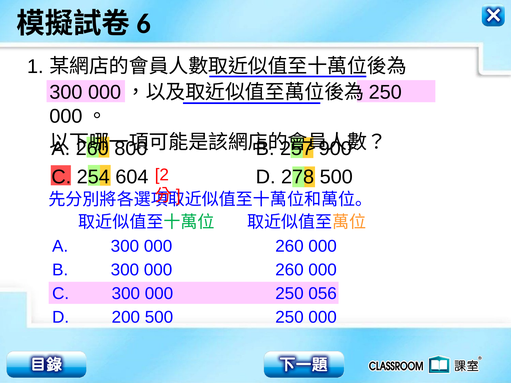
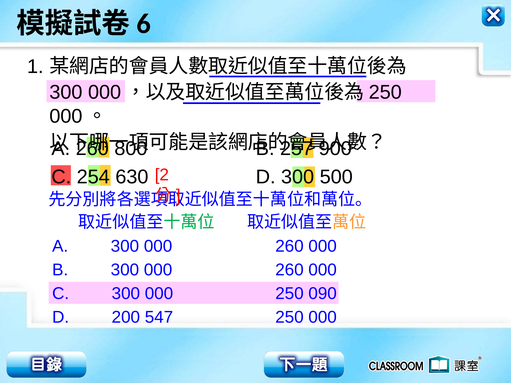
604: 604 -> 630
D 278: 278 -> 300
056: 056 -> 090
200 500: 500 -> 547
